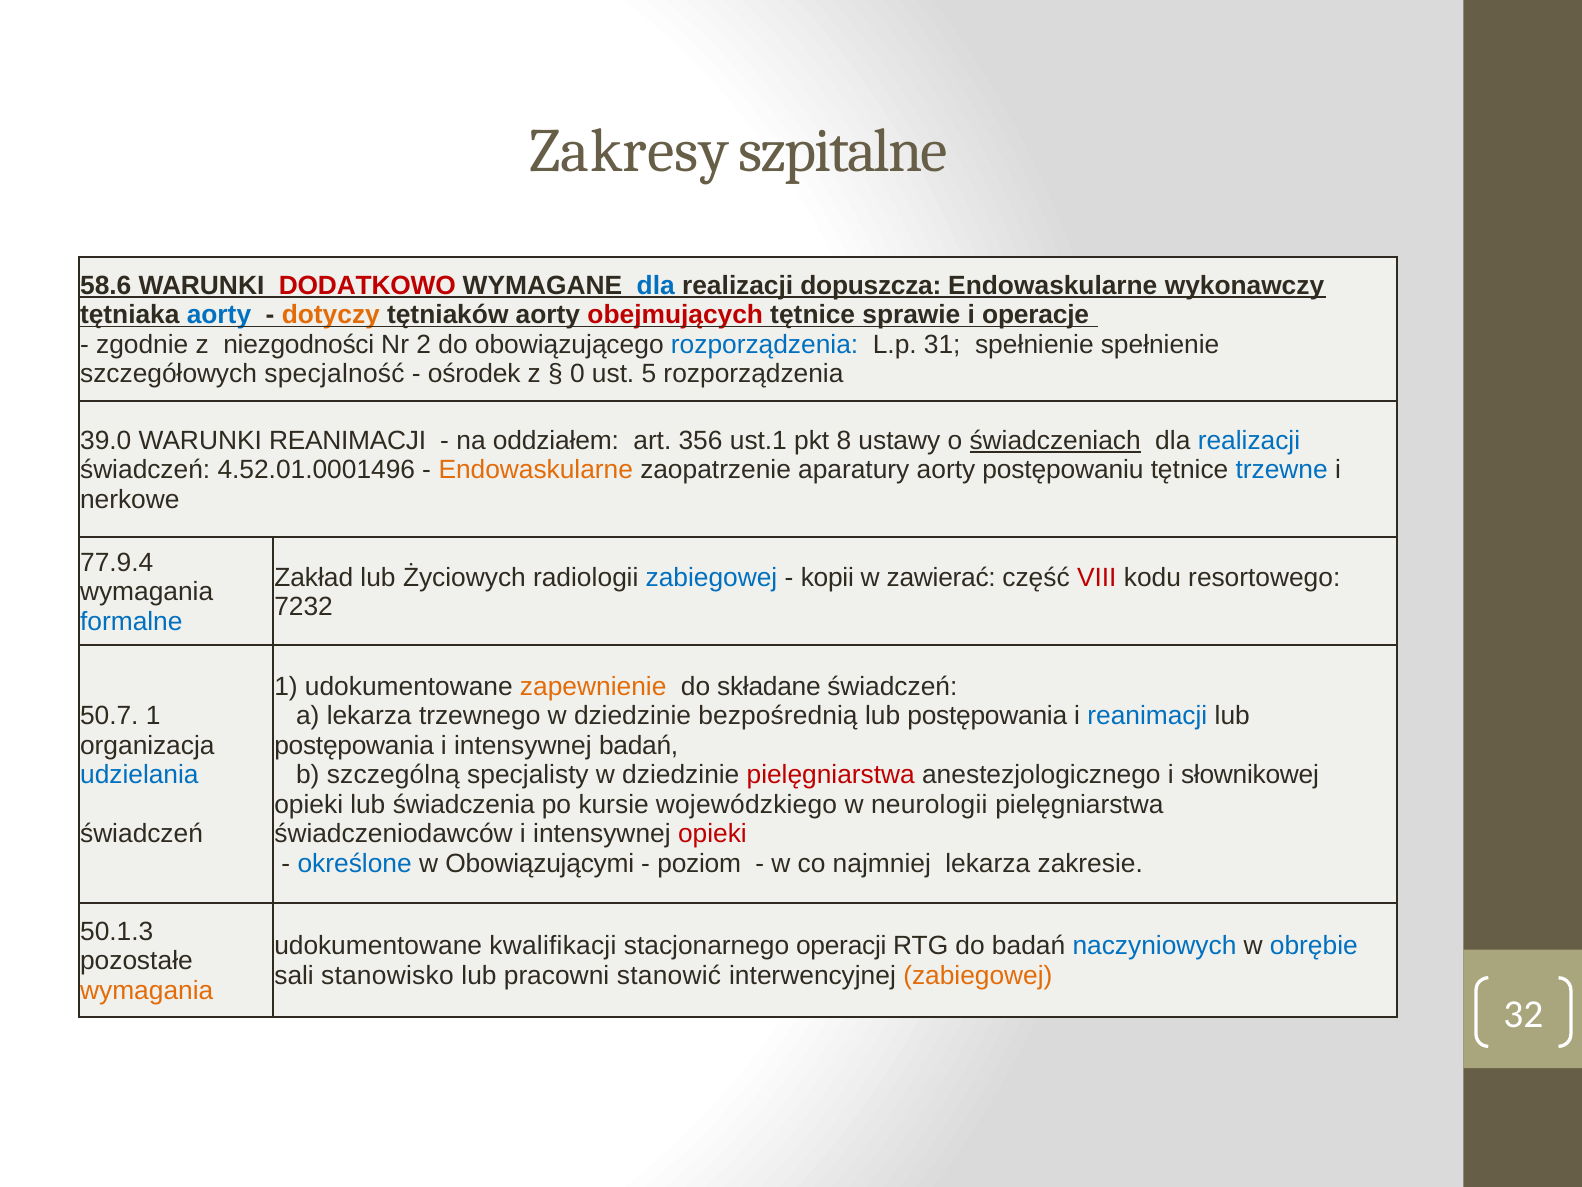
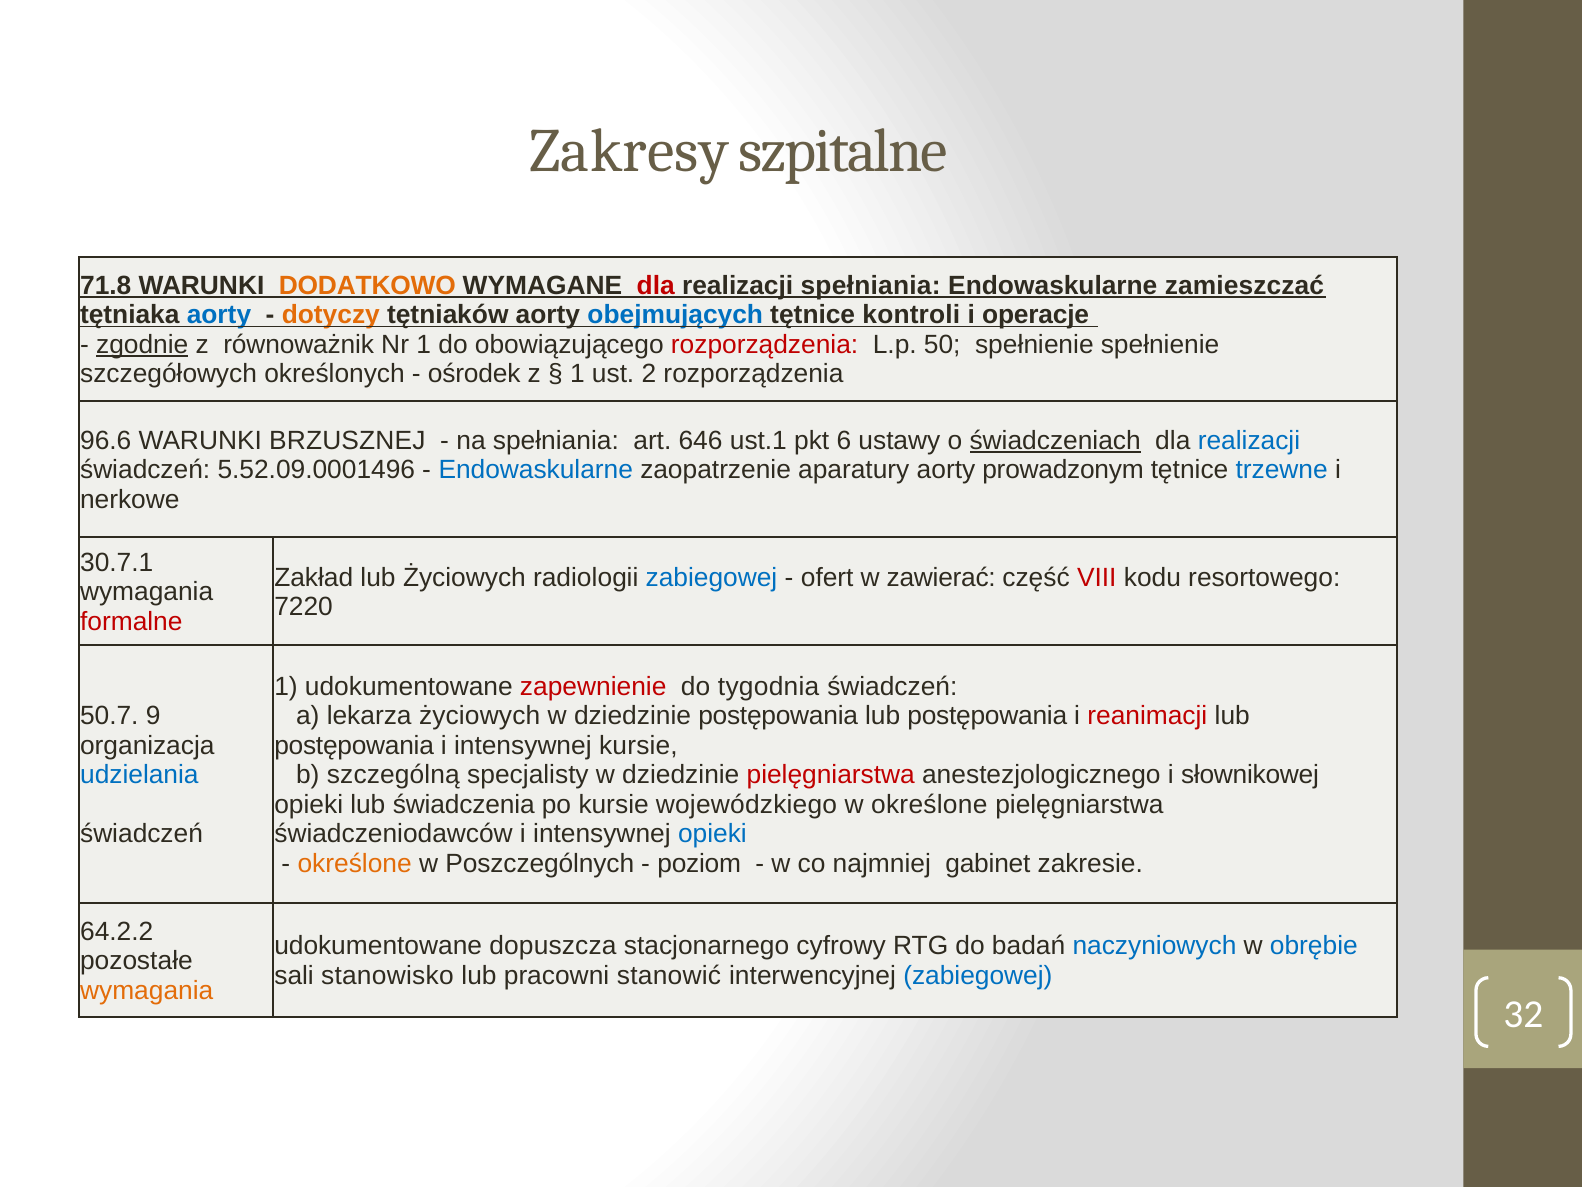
58.6: 58.6 -> 71.8
DODATKOWO colour: red -> orange
dla at (656, 285) colour: blue -> red
realizacji dopuszcza: dopuszcza -> spełniania
wykonawczy: wykonawczy -> zamieszczać
obejmujących colour: red -> blue
sprawie: sprawie -> kontroli
zgodnie underline: none -> present
niezgodności: niezgodności -> równoważnik
Nr 2: 2 -> 1
rozporządzenia at (765, 344) colour: blue -> red
31: 31 -> 50
specjalność: specjalność -> określonych
0 at (577, 374): 0 -> 1
5: 5 -> 2
39.0: 39.0 -> 96.6
WARUNKI REANIMACJI: REANIMACJI -> BRZUSZNEJ
na oddziałem: oddziałem -> spełniania
356: 356 -> 646
8: 8 -> 6
4.52.01.0001496: 4.52.01.0001496 -> 5.52.09.0001496
Endowaskularne at (536, 470) colour: orange -> blue
postępowaniu: postępowaniu -> prowadzonym
77.9.4: 77.9.4 -> 30.7.1
kopii: kopii -> ofert
7232: 7232 -> 7220
formalne colour: blue -> red
zapewnienie colour: orange -> red
składane: składane -> tygodnia
50.7 1: 1 -> 9
lekarza trzewnego: trzewnego -> życiowych
dziedzinie bezpośrednią: bezpośrednią -> postępowania
reanimacji at (1147, 716) colour: blue -> red
intensywnej badań: badań -> kursie
w neurologii: neurologii -> określone
opieki at (712, 834) colour: red -> blue
określone at (355, 863) colour: blue -> orange
Obowiązującymi: Obowiązującymi -> Poszczególnych
najmniej lekarza: lekarza -> gabinet
50.1.3: 50.1.3 -> 64.2.2
kwalifikacji: kwalifikacji -> dopuszcza
operacji: operacji -> cyfrowy
zabiegowej at (978, 975) colour: orange -> blue
